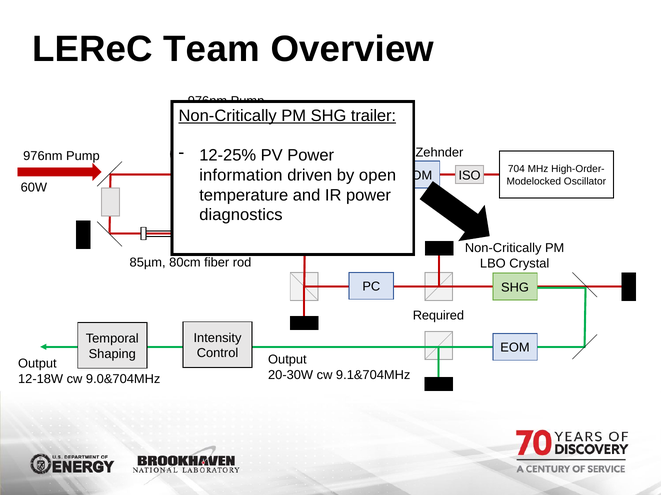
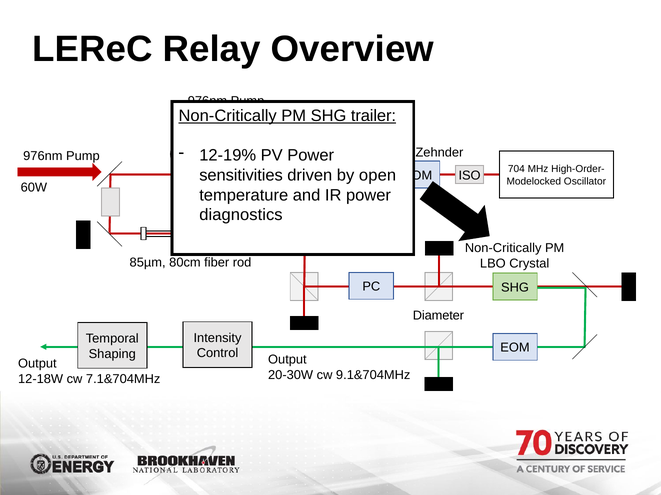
Team: Team -> Relay
12-25%: 12-25% -> 12-19%
information: information -> sensitivities
Required: Required -> Diameter
9.0&704MHz: 9.0&704MHz -> 7.1&704MHz
